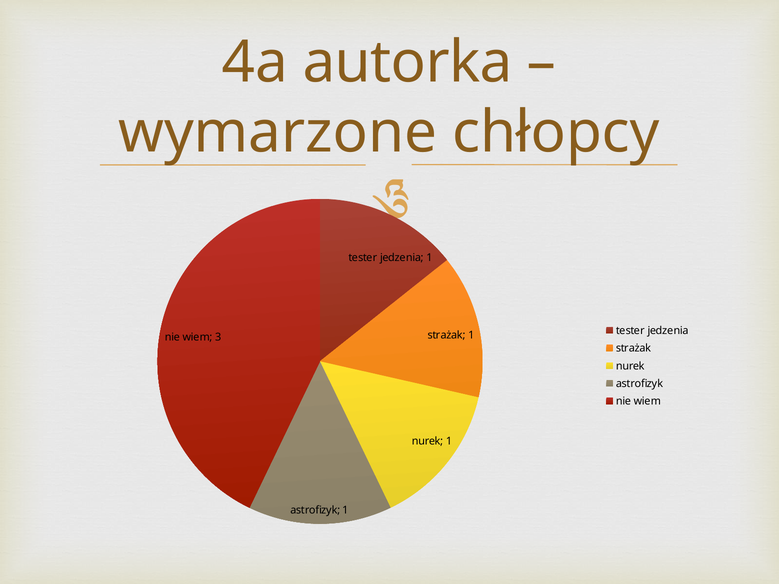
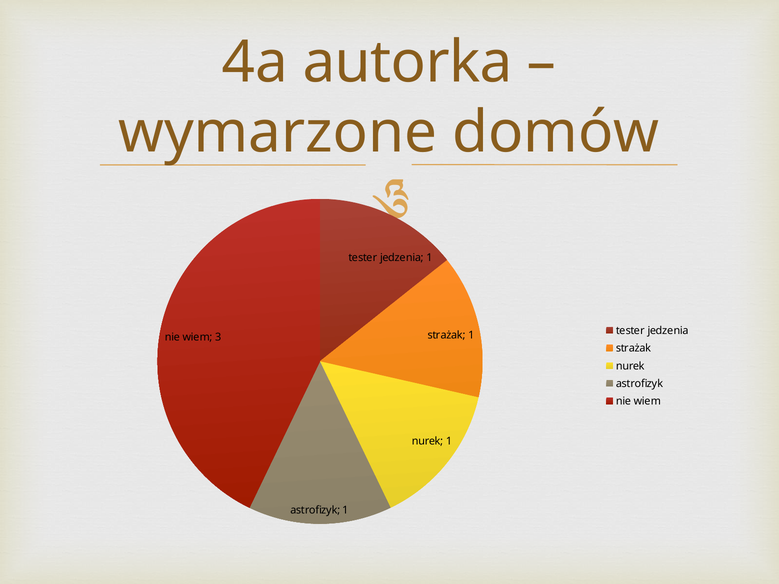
chłopcy: chłopcy -> domów
